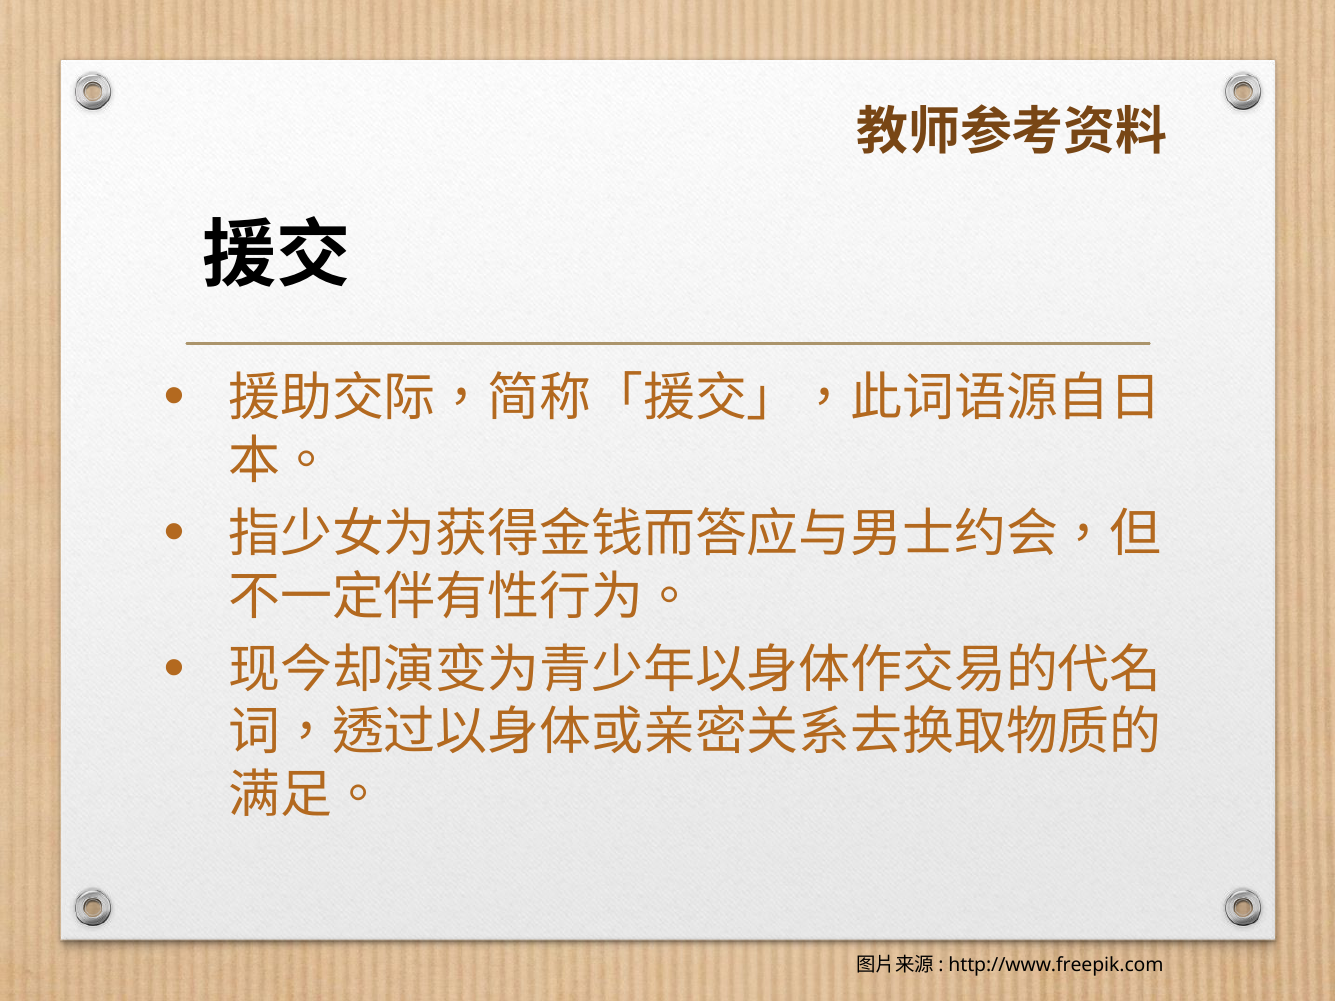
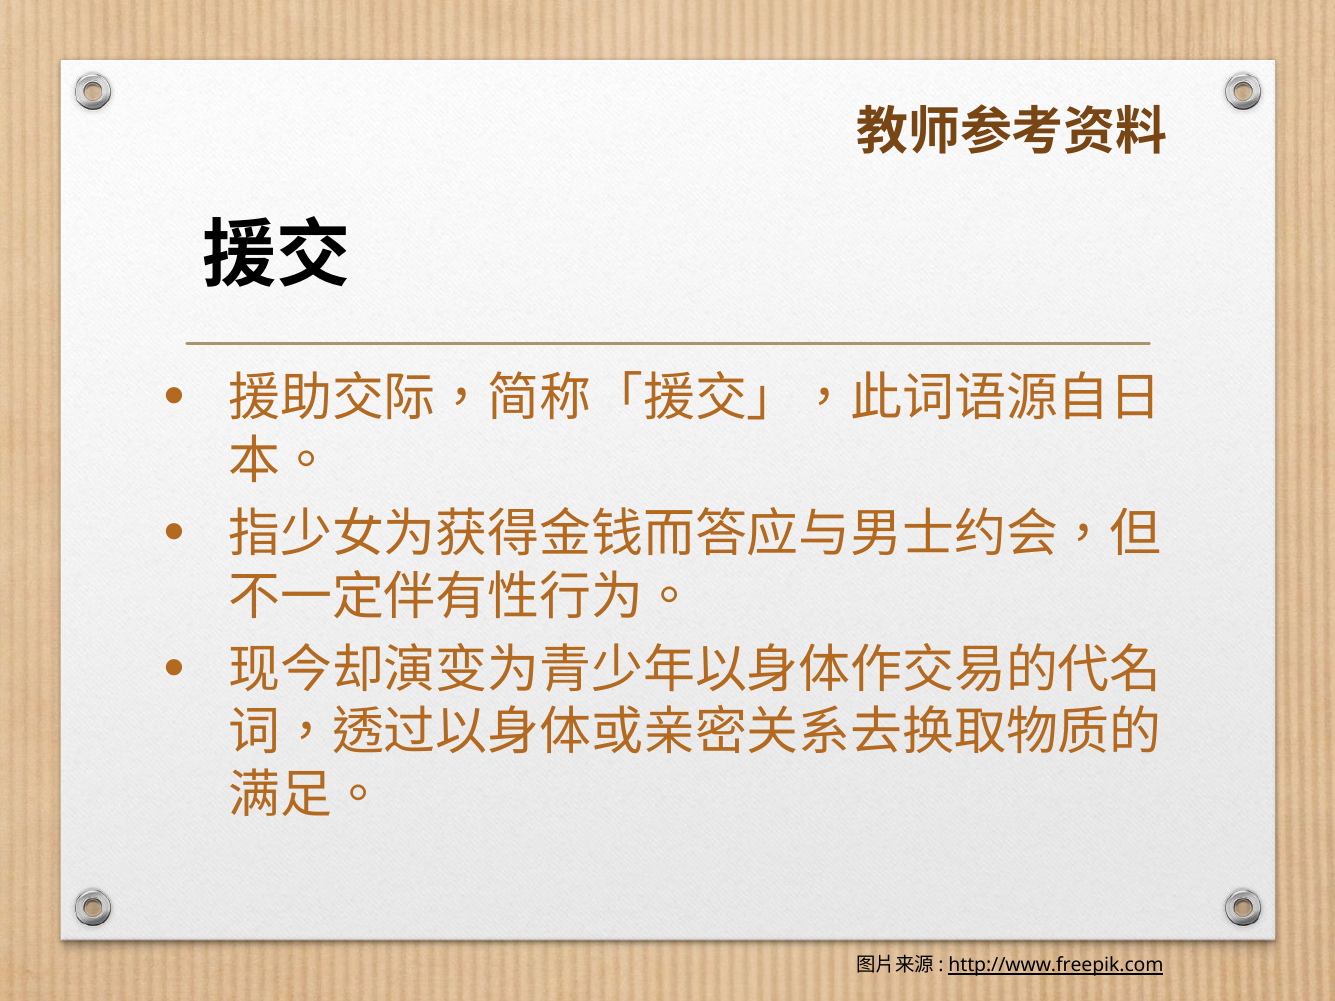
http://www.freepik.com underline: none -> present
